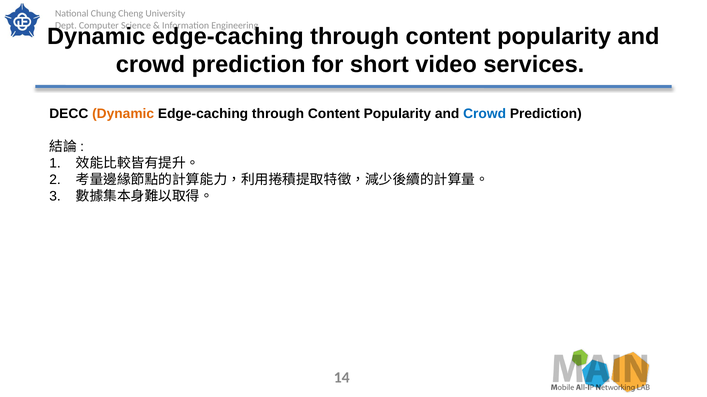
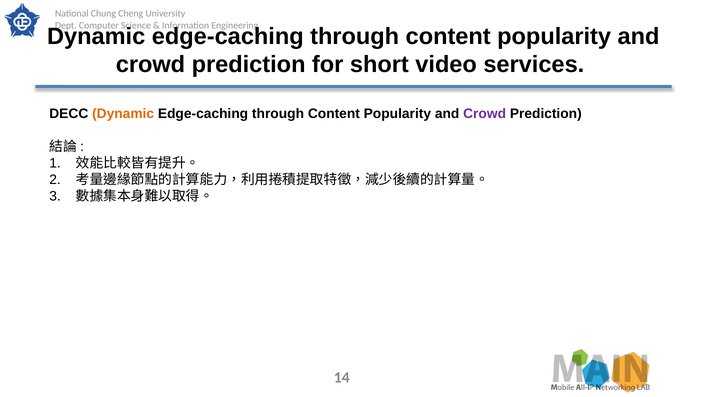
Crowd at (485, 114) colour: blue -> purple
